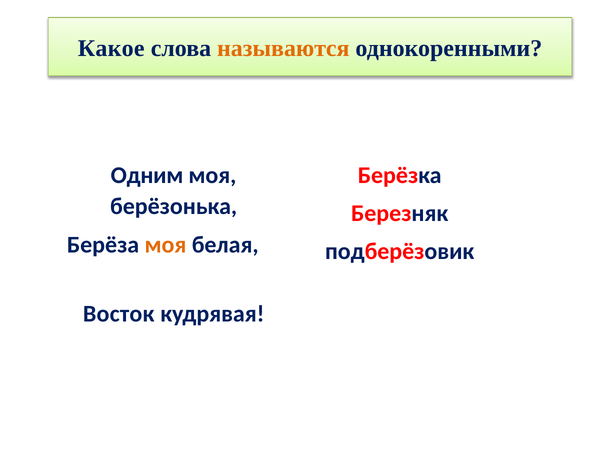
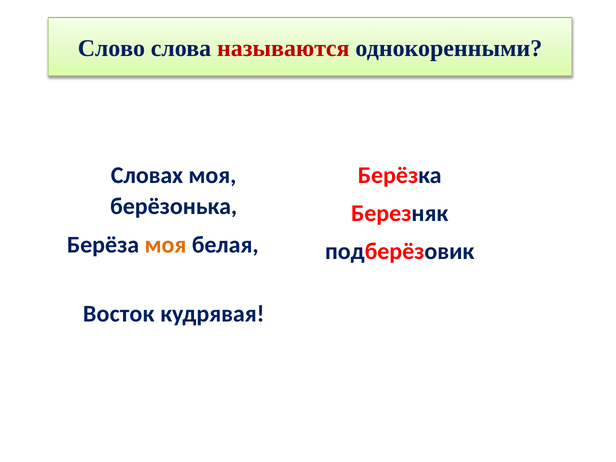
Какое: Какое -> Слово
называются colour: orange -> red
Одним: Одним -> Словах
